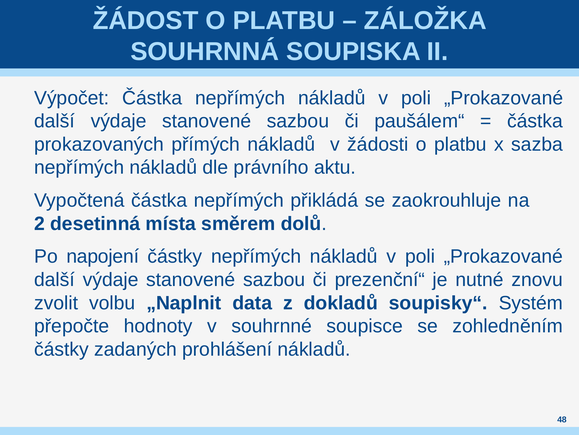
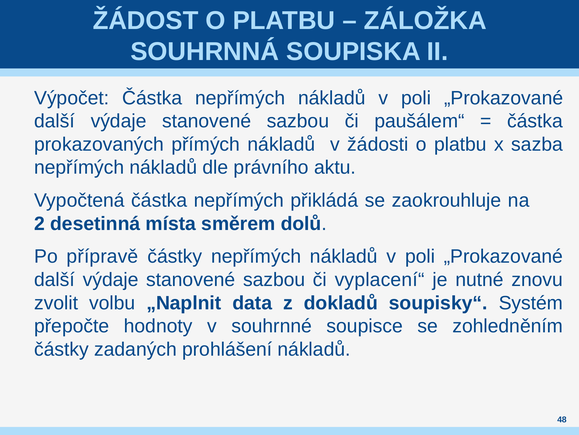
napojení: napojení -> přípravě
prezenční“: prezenční“ -> vyplacení“
